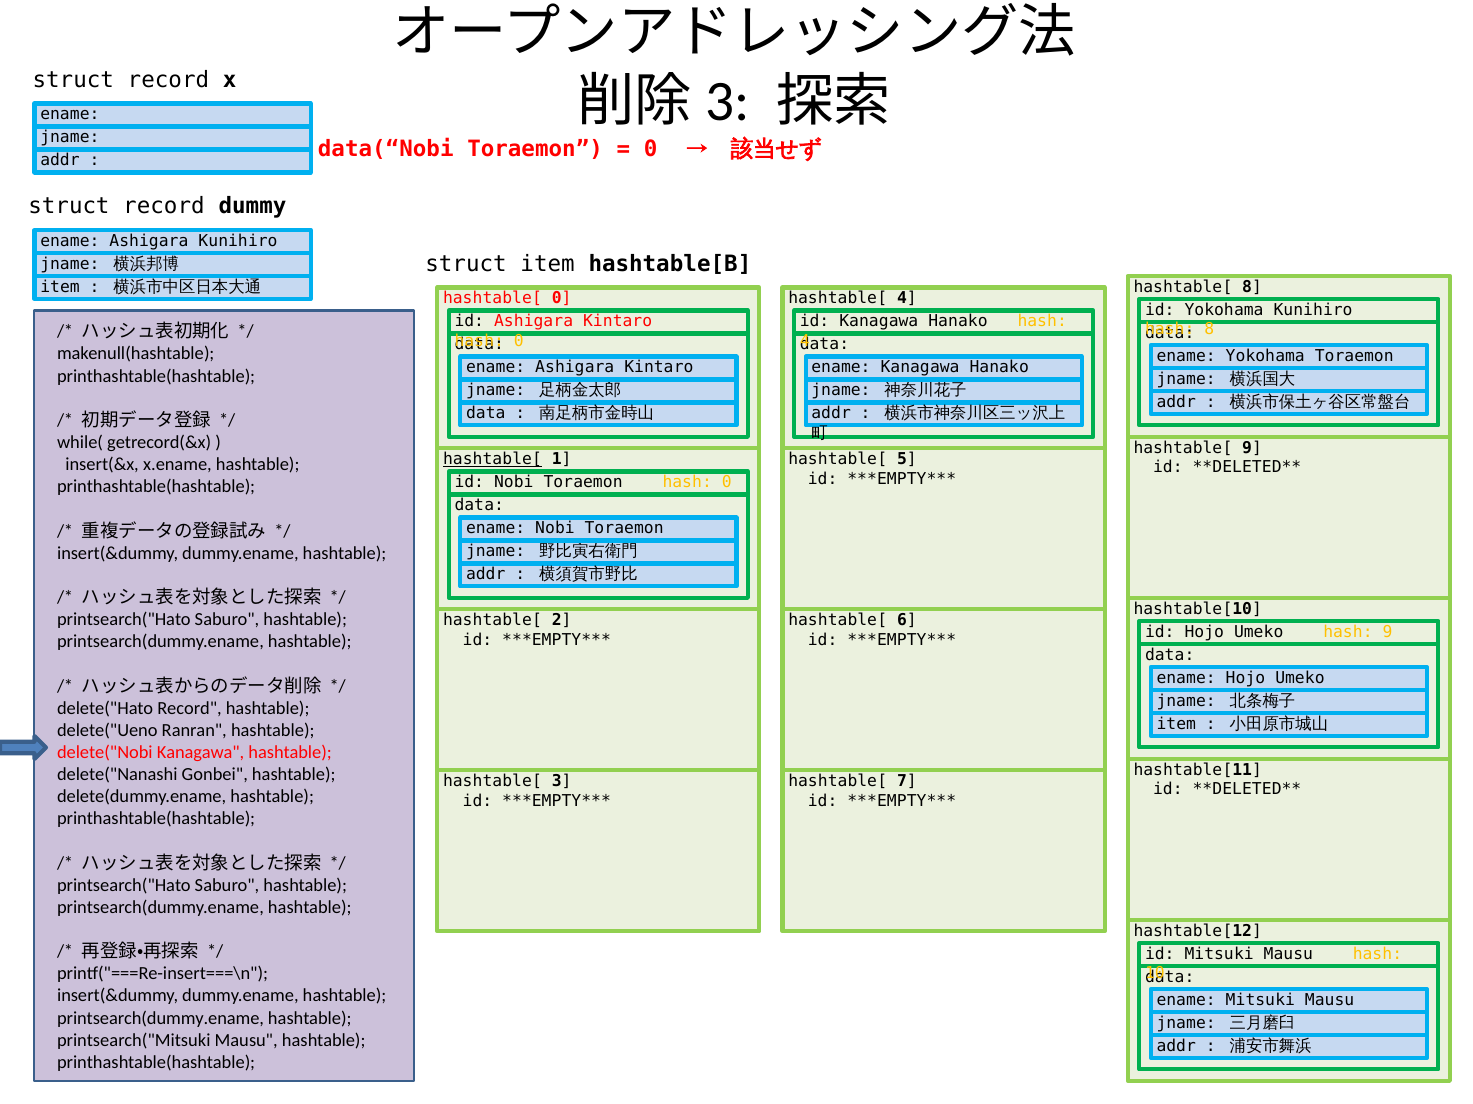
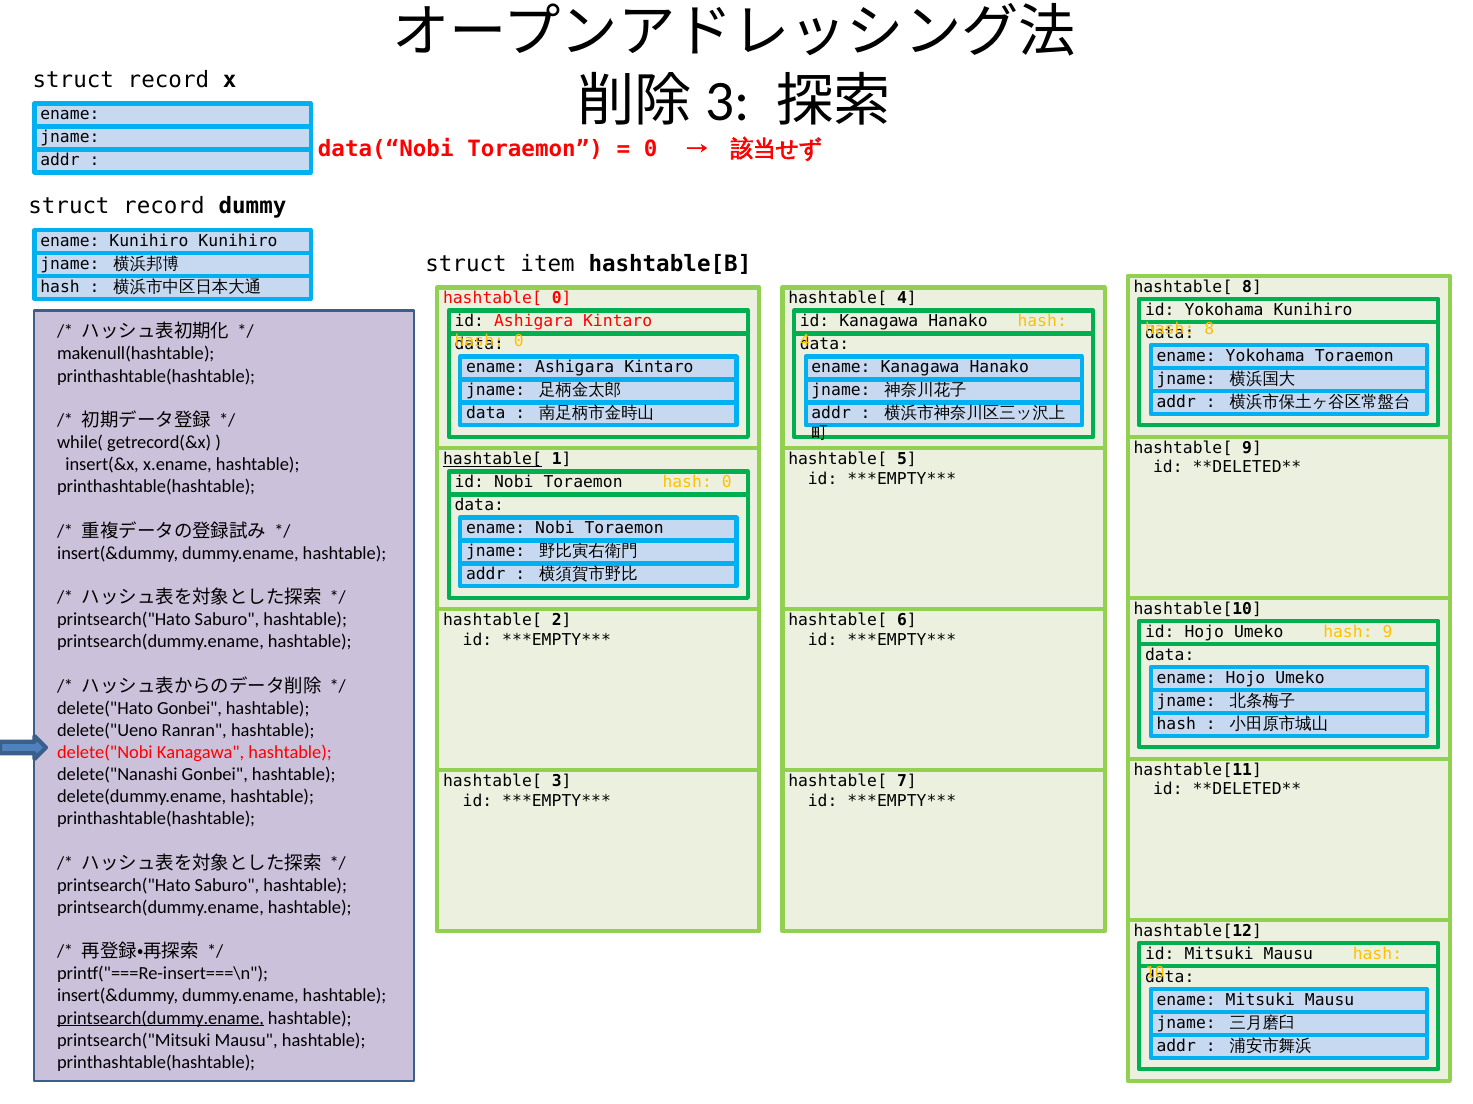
Ashigara at (149, 241): Ashigara -> Kunihiro
item at (60, 287): item -> hash
delete("Hato Record: Record -> Gonbei
item at (1176, 724): item -> hash
printsearch(dummy.ename at (161, 1019) underline: none -> present
